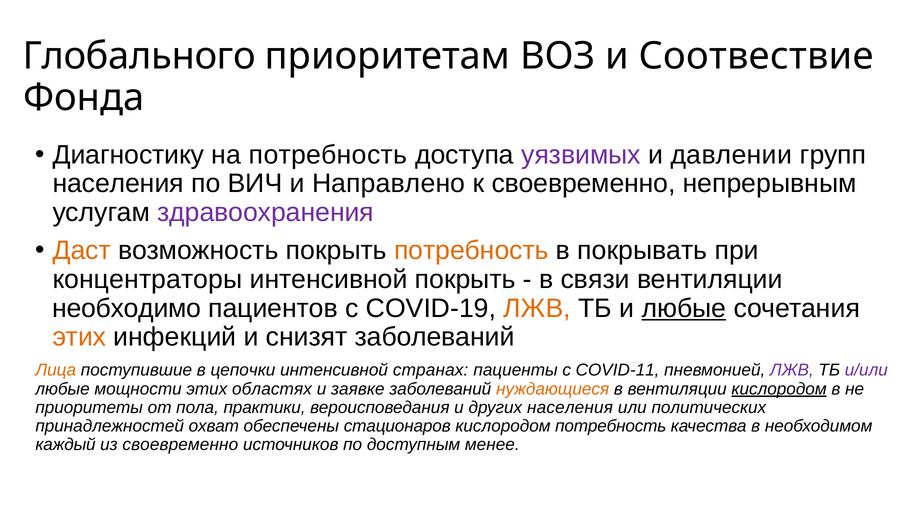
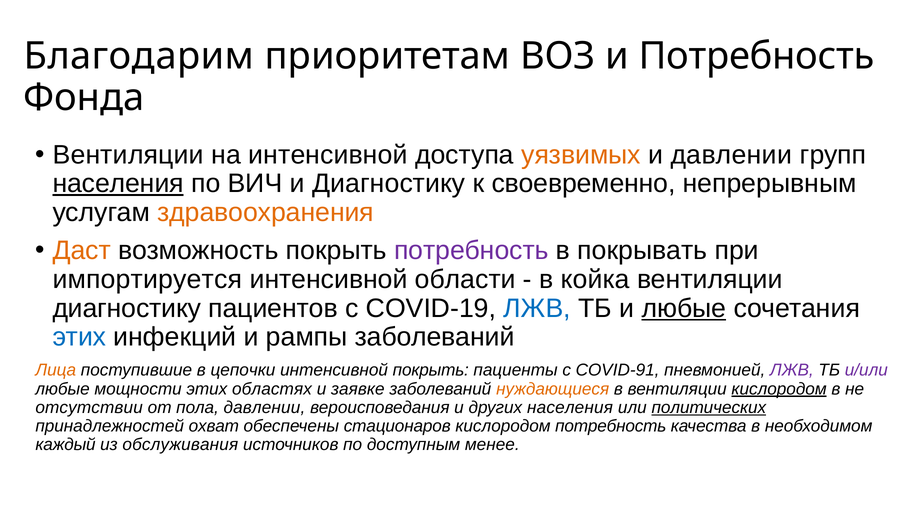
Глобального: Глобального -> Благодарим
и Соотвествие: Соотвествие -> Потребность
Диагностику at (128, 155): Диагностику -> Вентиляции
на потребность: потребность -> интенсивной
уязвимых colour: purple -> orange
населения at (118, 183) underline: none -> present
и Направлено: Направлено -> Диагностику
здравоохранения colour: purple -> orange
потребность at (471, 251) colour: orange -> purple
концентраторы: концентраторы -> импортируется
интенсивной покрыть: покрыть -> области
связи: связи -> койка
необходимо at (127, 308): необходимо -> диагностику
ЛЖВ at (537, 308) colour: orange -> blue
этих at (79, 337) colour: orange -> blue
снизят: снизят -> рампы
интенсивной странах: странах -> покрыть
COVID-11: COVID-11 -> COVID-91
приоритеты: приоритеты -> отсутствии
пола практики: практики -> давлении
политических underline: none -> present
из своевременно: своевременно -> обслуживания
